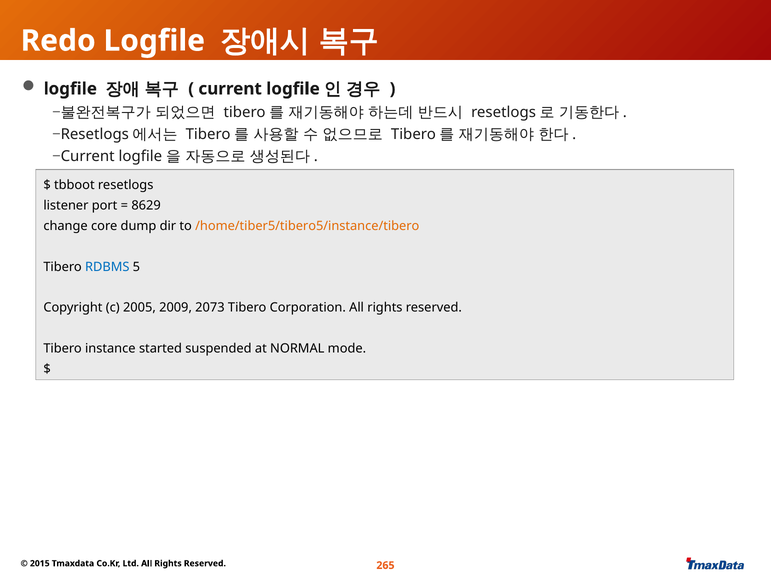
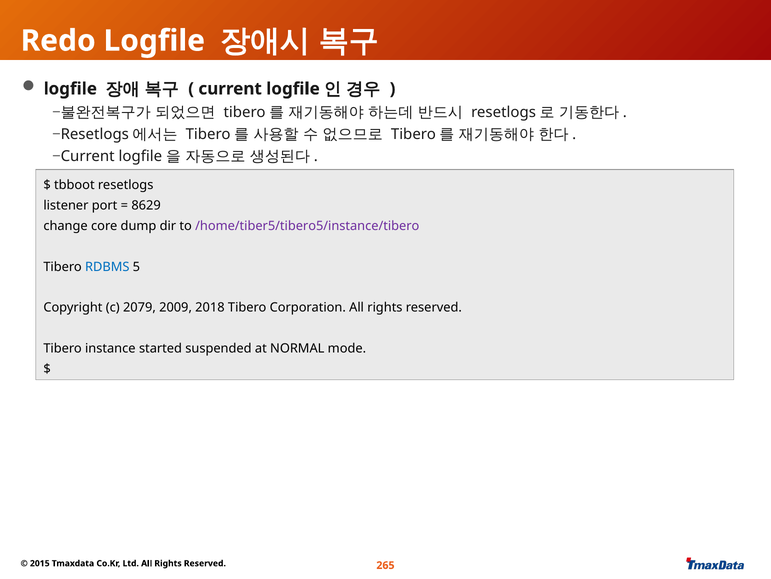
/home/tiber5/tibero5/instance/tibero colour: orange -> purple
2005: 2005 -> 2079
2073: 2073 -> 2018
